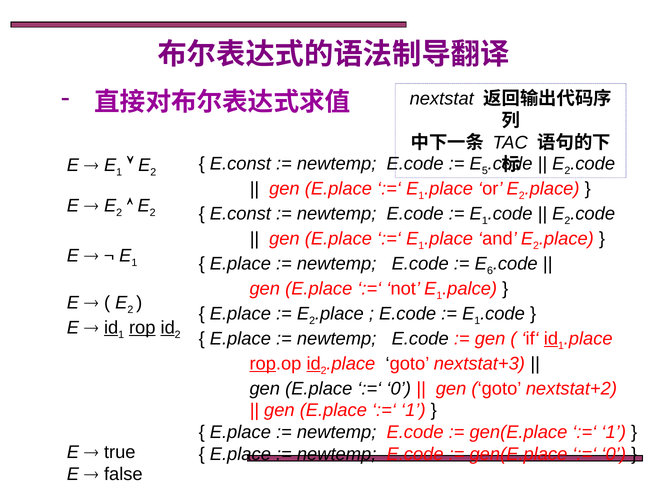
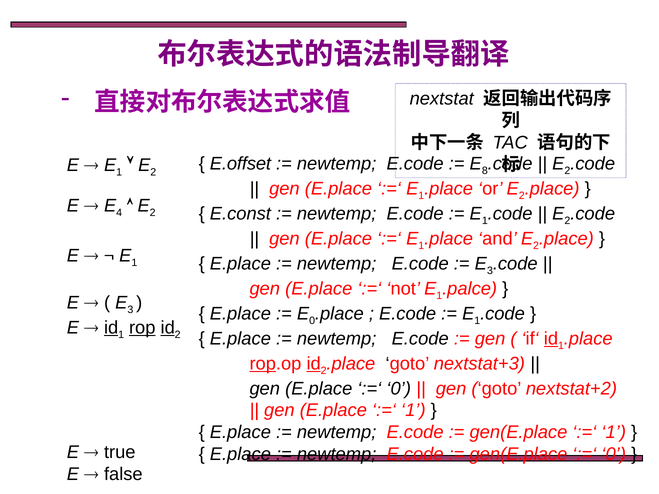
E.const at (240, 164): E.const -> E.offset
5: 5 -> 8
2 at (119, 213): 2 -> 4
6 at (490, 271): 6 -> 3
2 at (130, 310): 2 -> 3
2 at (312, 321): 2 -> 0
